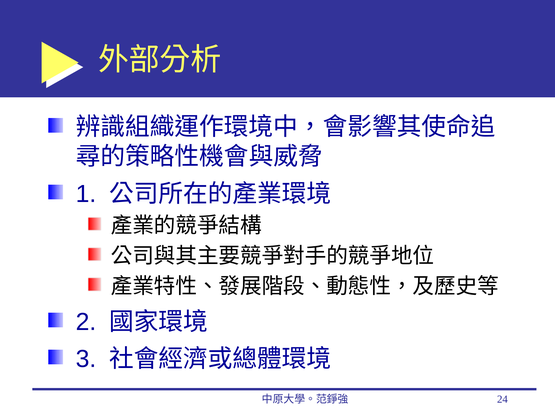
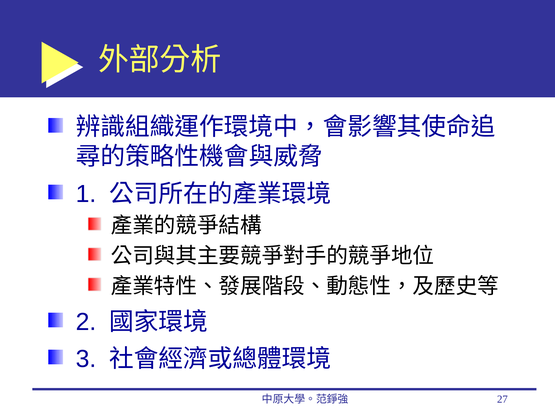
24: 24 -> 27
